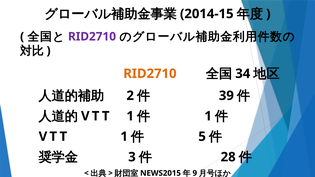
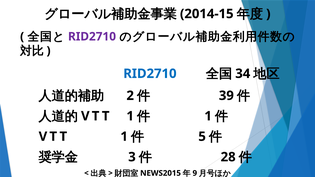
RID2710 at (150, 74) colour: orange -> blue
